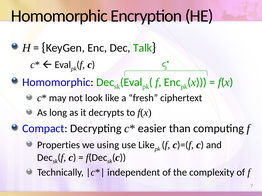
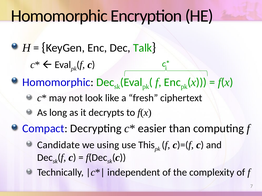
Properties: Properties -> Candidate
use Like: Like -> This
